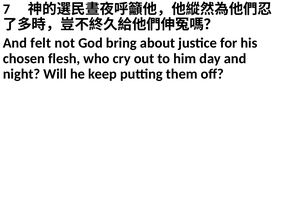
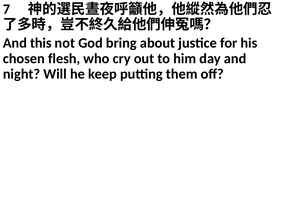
felt: felt -> this
